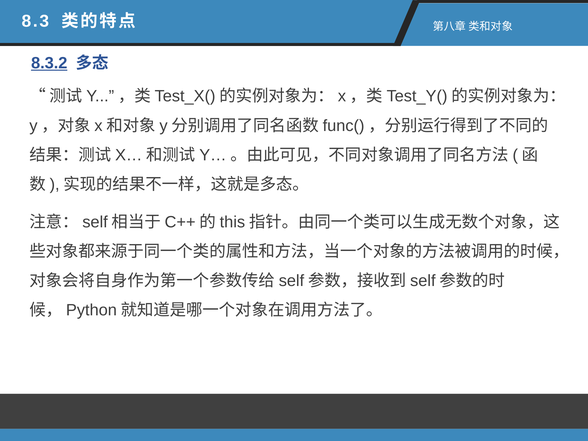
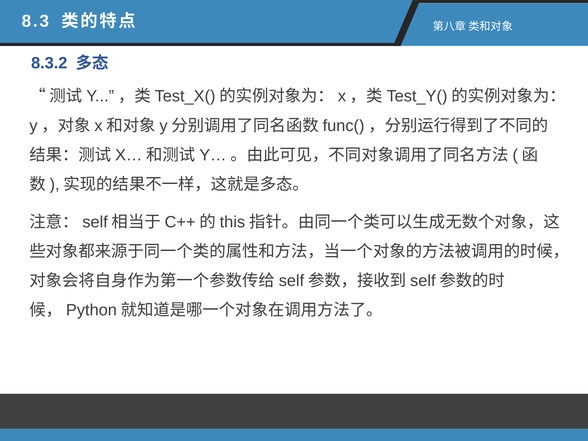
8.3.2 underline: present -> none
